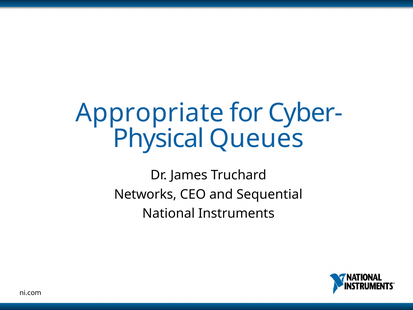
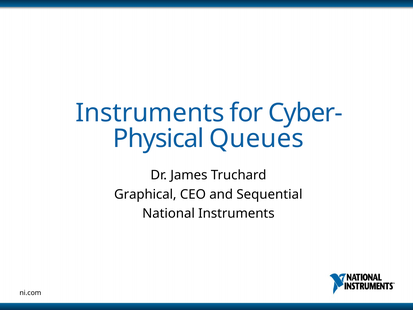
Appropriate at (150, 113): Appropriate -> Instruments
Networks: Networks -> Graphical
